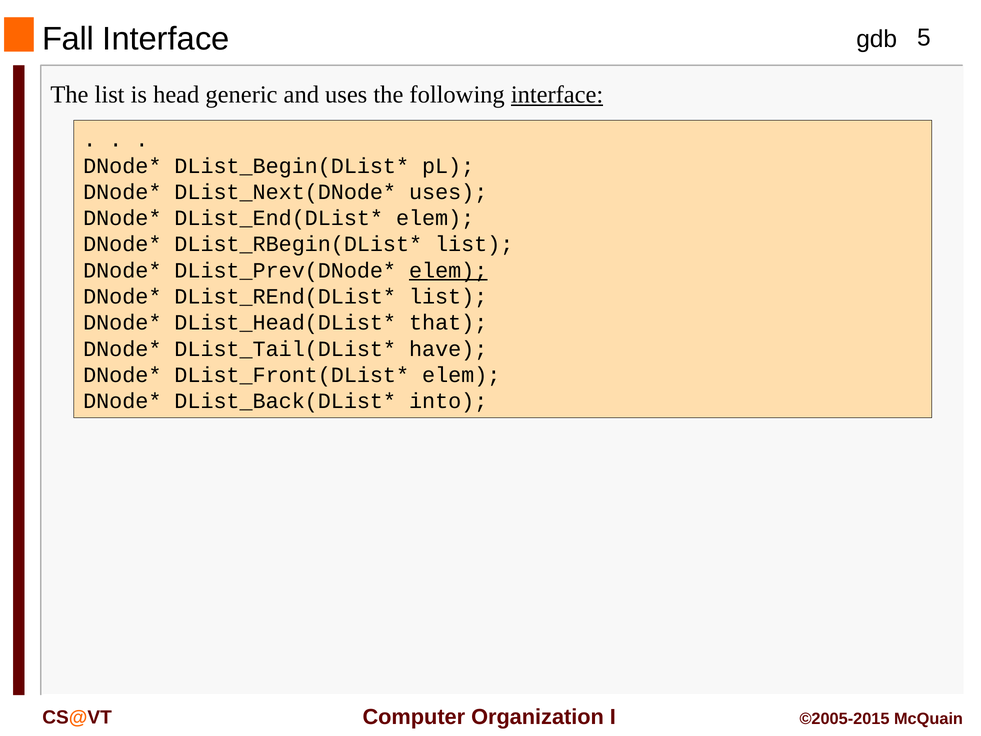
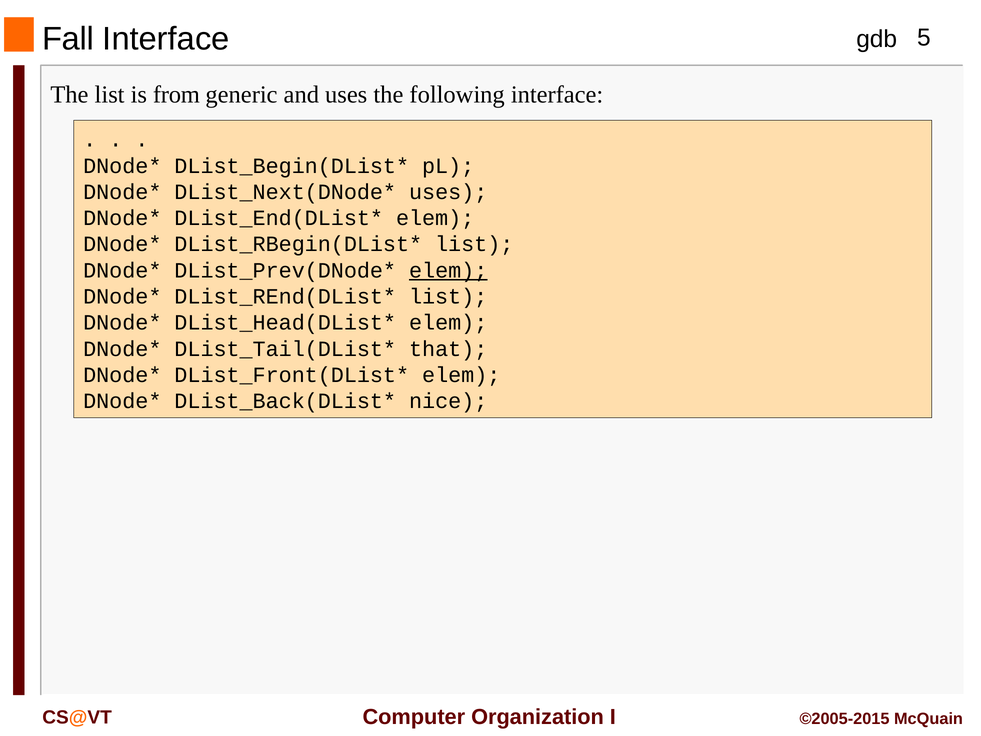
head: head -> from
interface at (557, 95) underline: present -> none
that at (448, 323): that -> elem
have: have -> that
into: into -> nice
